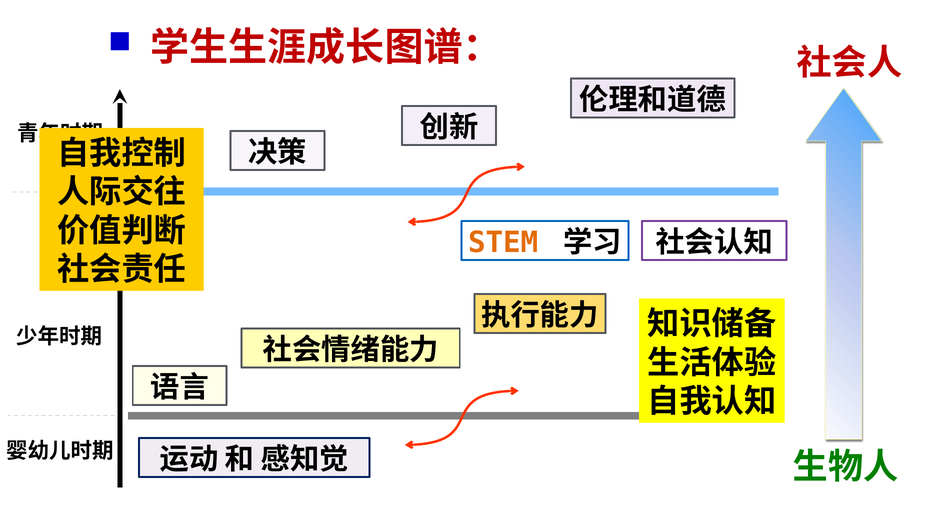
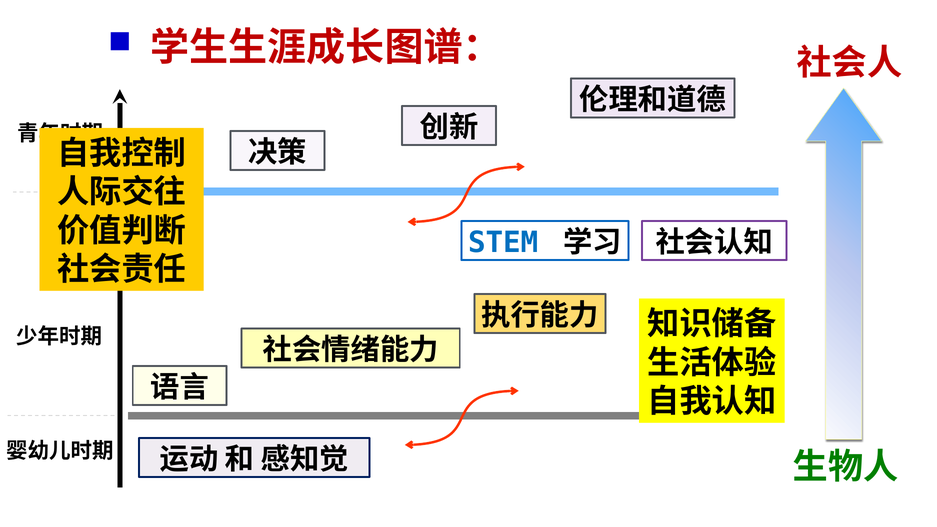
STEM colour: orange -> blue
